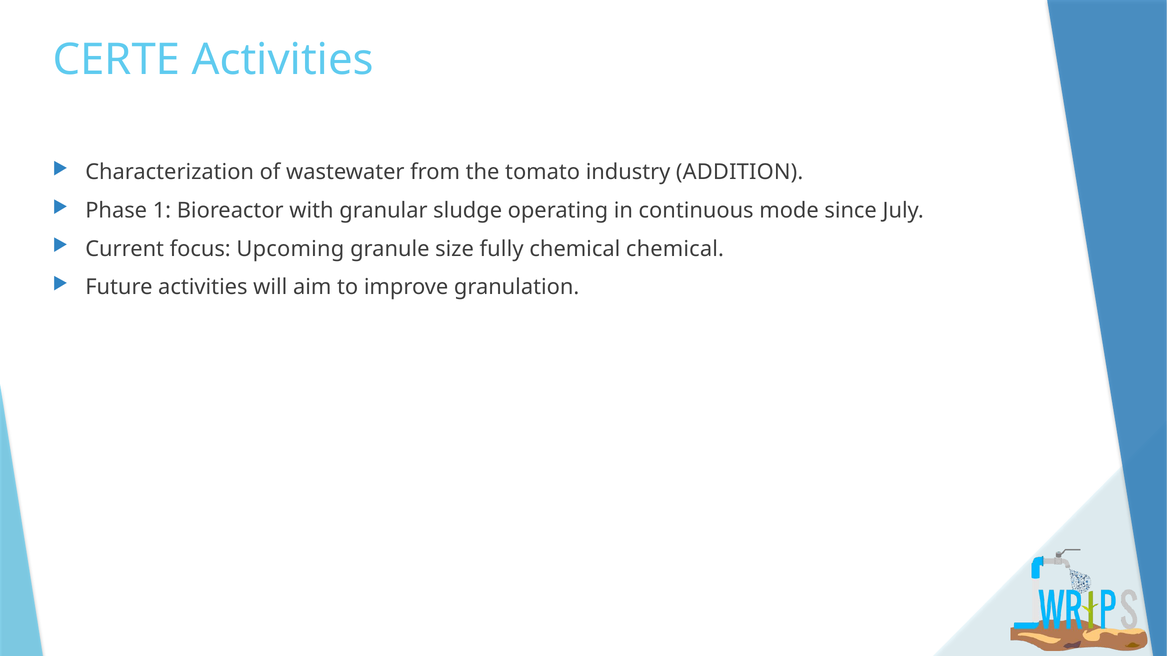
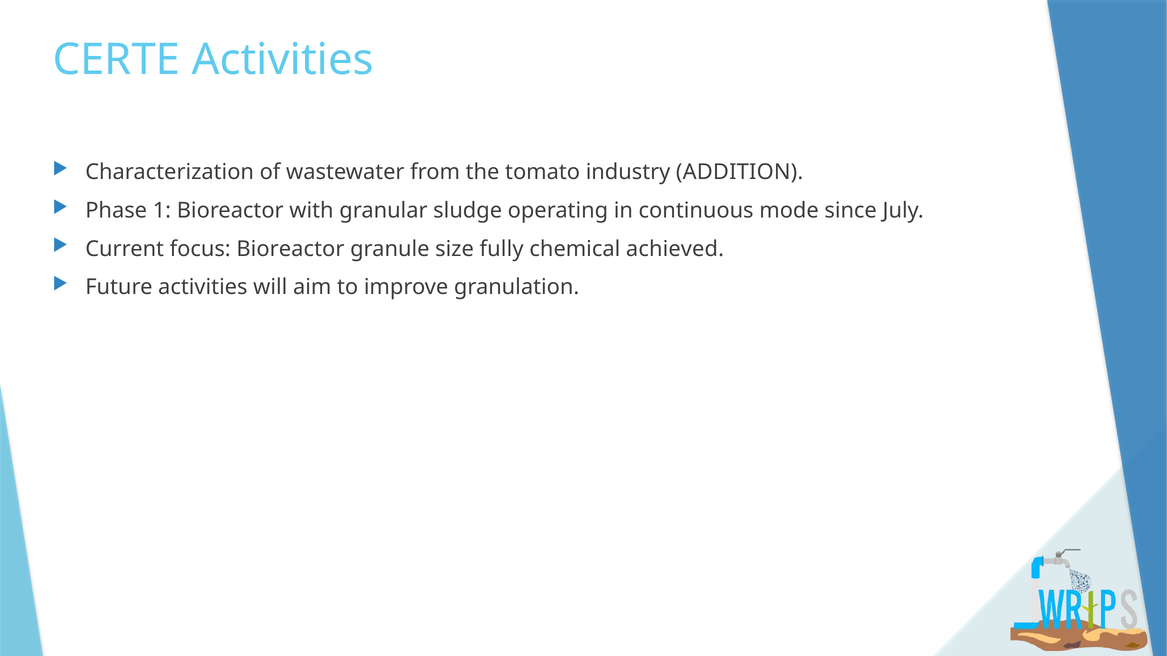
focus Upcoming: Upcoming -> Bioreactor
chemical chemical: chemical -> achieved
